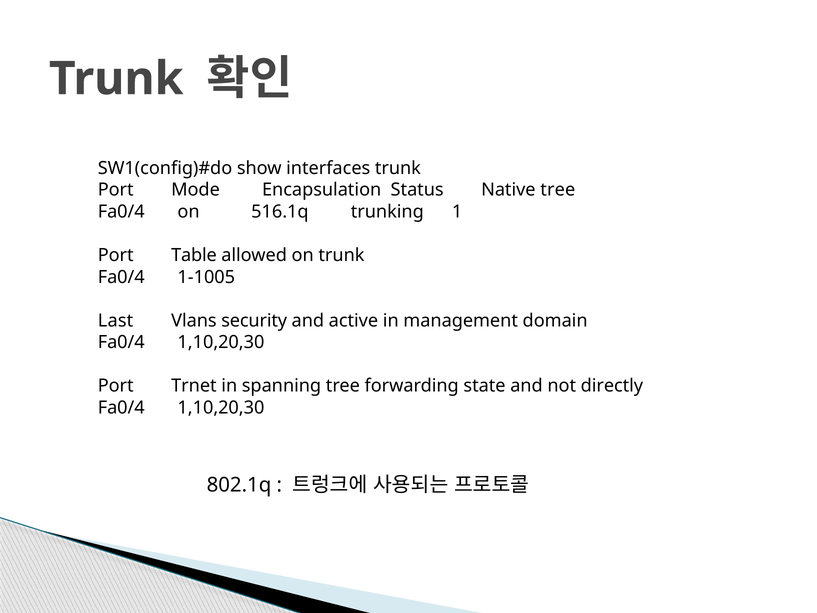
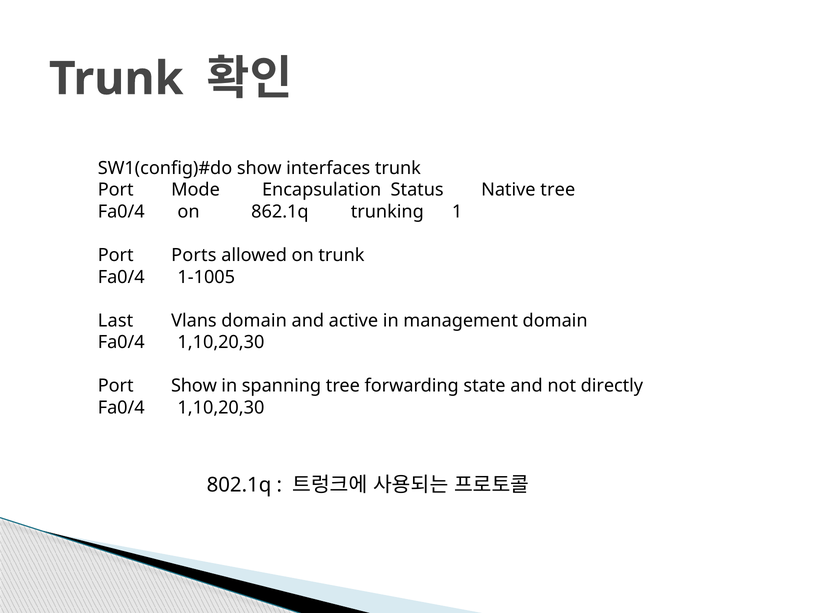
516.1q: 516.1q -> 862.1q
Table: Table -> Ports
Vlans security: security -> domain
Port Trnet: Trnet -> Show
